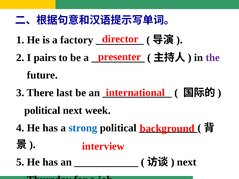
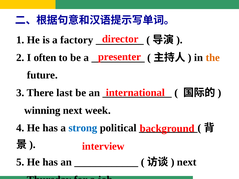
pairs: pairs -> often
the colour: purple -> orange
political at (42, 111): political -> winning
